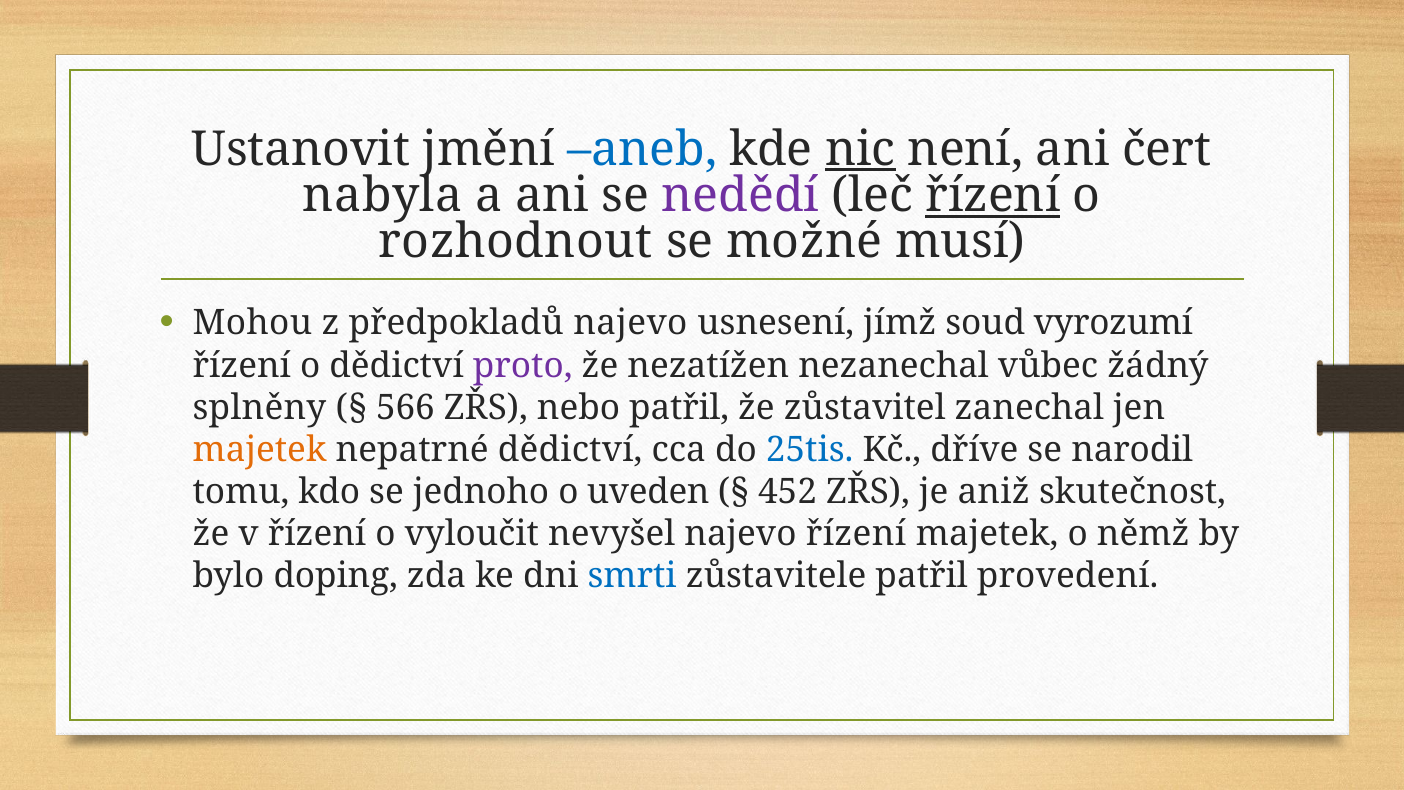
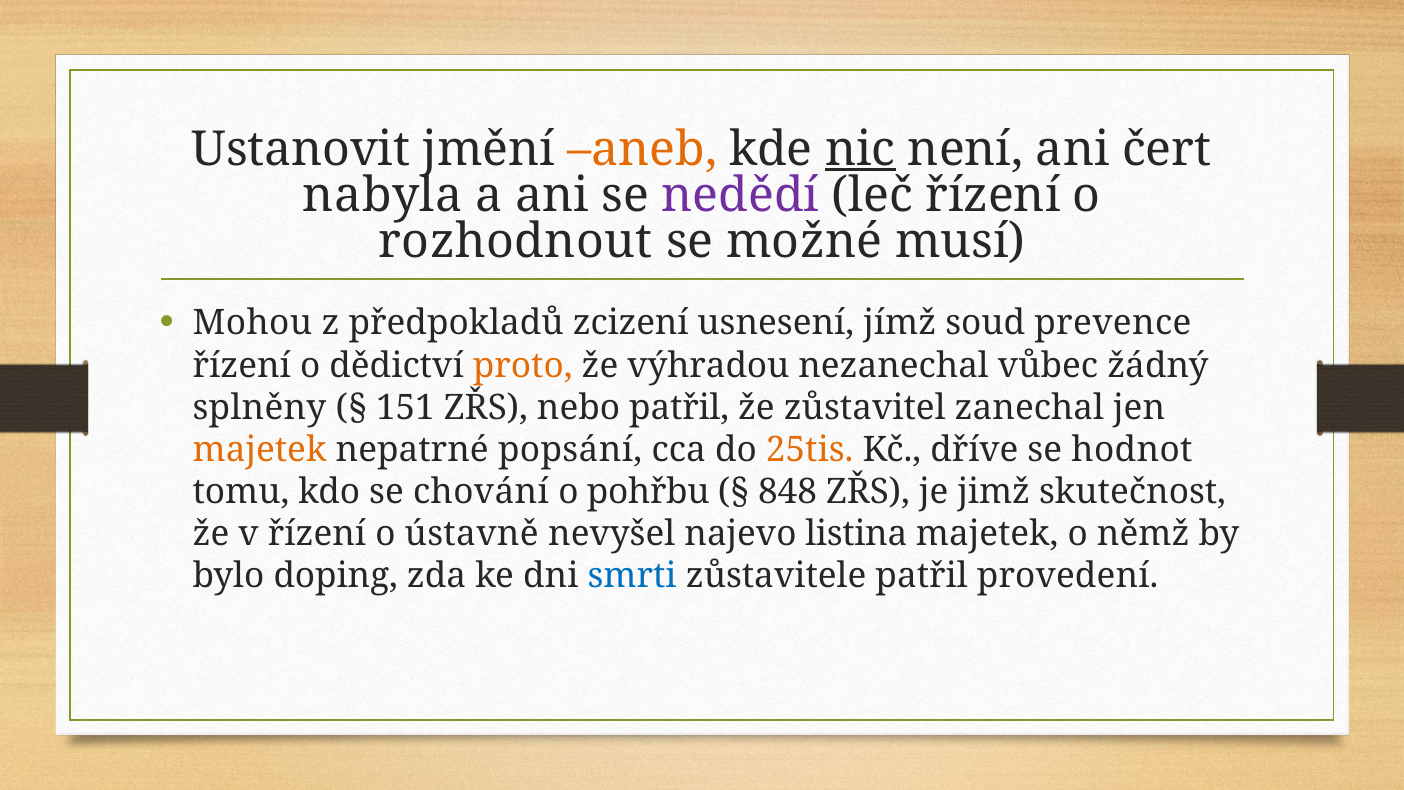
aneb colour: blue -> orange
řízení at (993, 195) underline: present -> none
předpokladů najevo: najevo -> zcizení
vyrozumí: vyrozumí -> prevence
proto colour: purple -> orange
nezatížen: nezatížen -> výhradou
566: 566 -> 151
nepatrné dědictví: dědictví -> popsání
25tis colour: blue -> orange
narodil: narodil -> hodnot
jednoho: jednoho -> chování
uveden: uveden -> pohřbu
452: 452 -> 848
aniž: aniž -> jimž
vyloučit: vyloučit -> ústavně
najevo řízení: řízení -> listina
